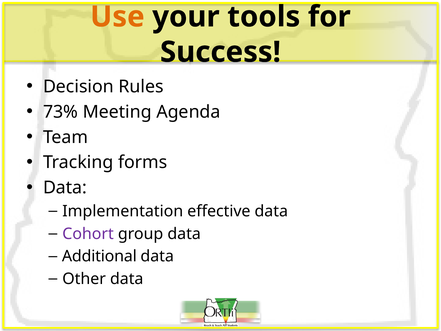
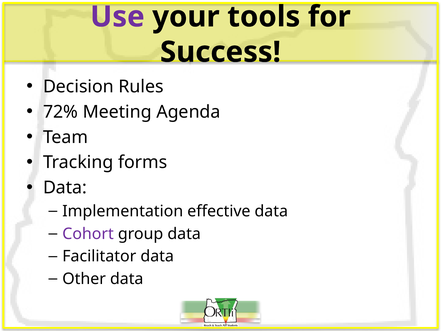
Use colour: orange -> purple
73%: 73% -> 72%
Additional: Additional -> Facilitator
